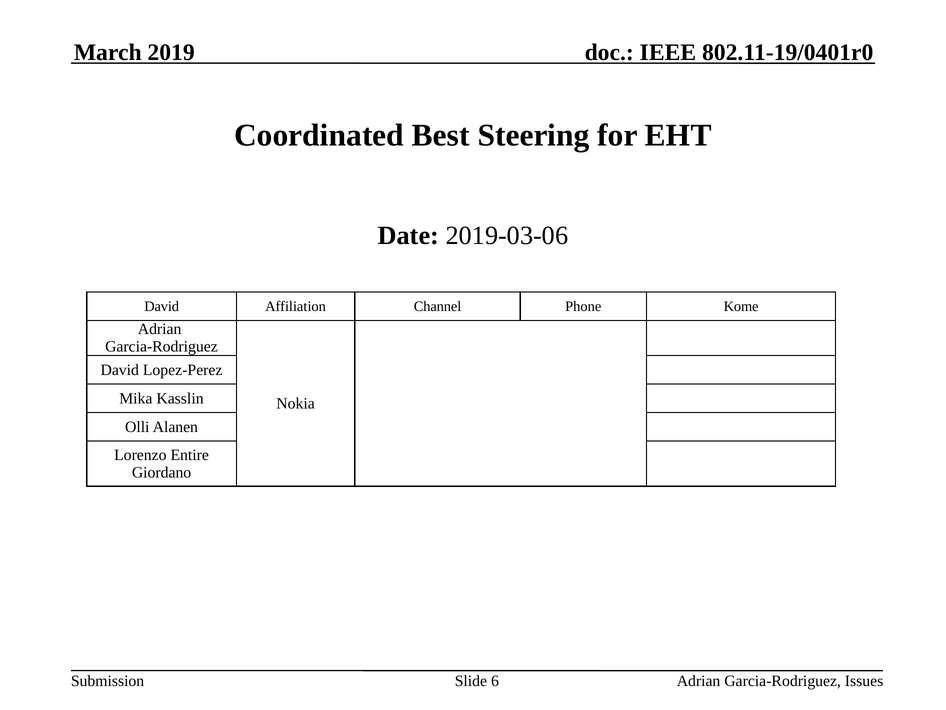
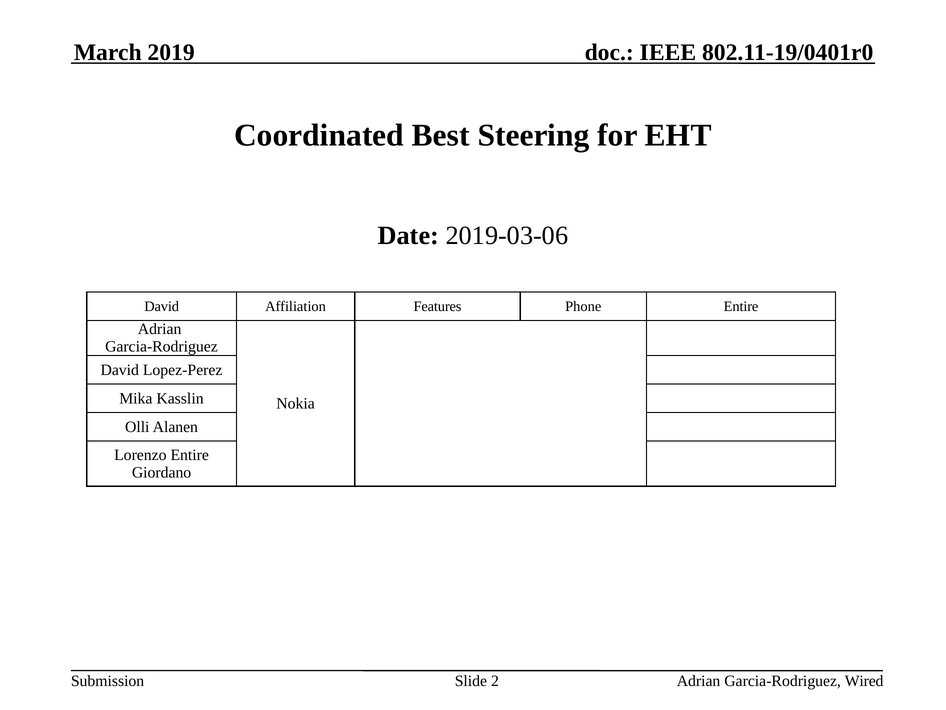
Channel: Channel -> Features
Phone Kome: Kome -> Entire
6: 6 -> 2
Issues: Issues -> Wired
